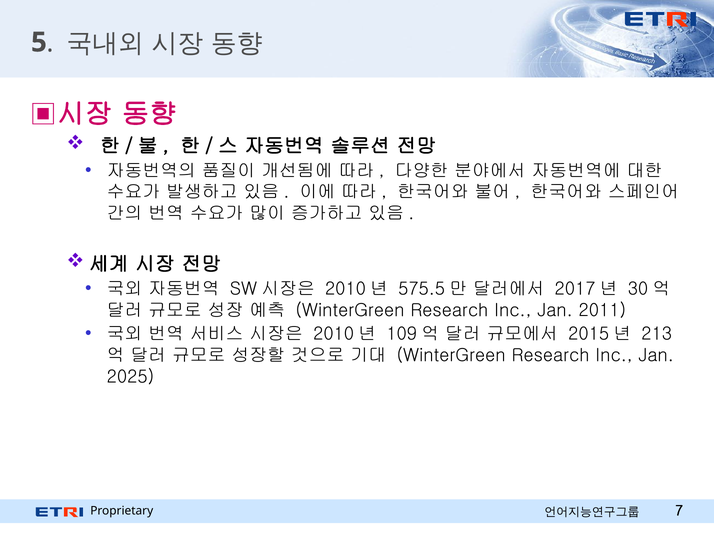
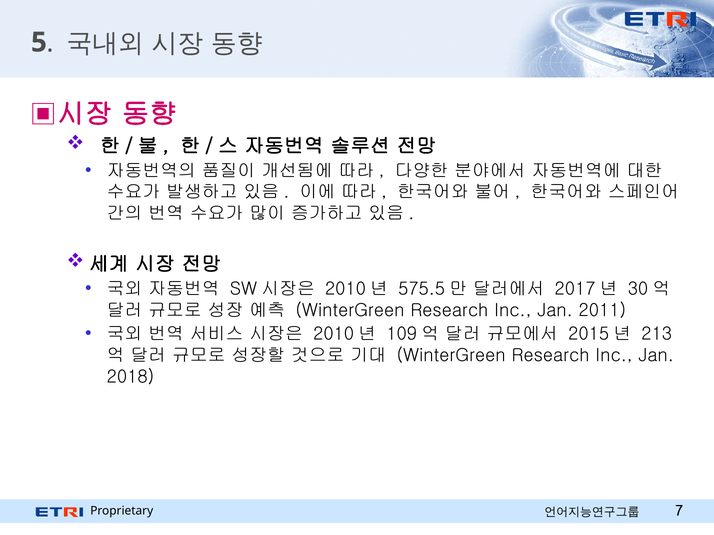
2025: 2025 -> 2018
